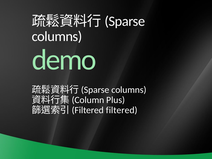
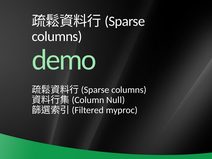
Plus: Plus -> Null
filtered: filtered -> myproc
